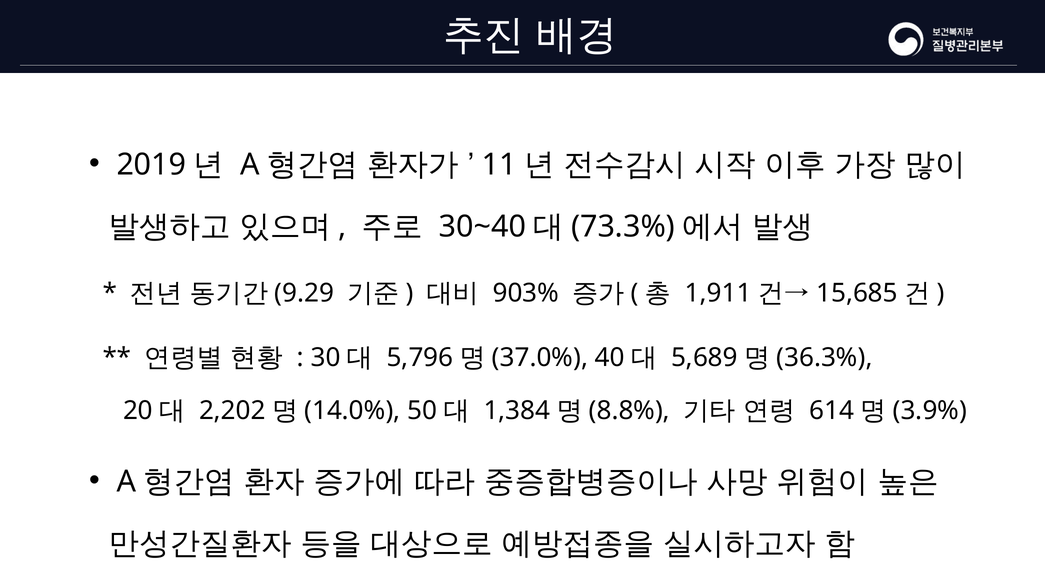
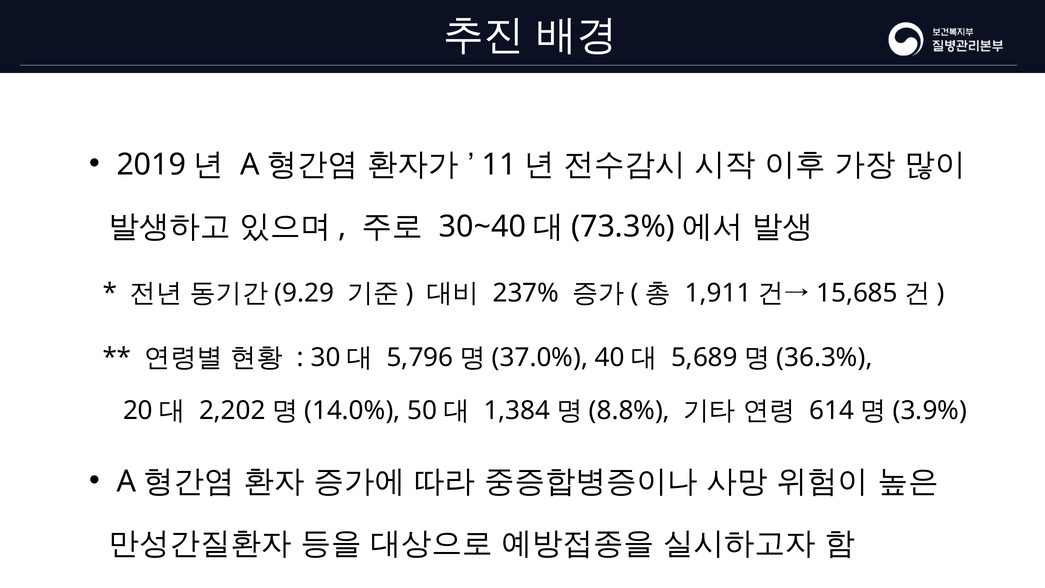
903%: 903% -> 237%
